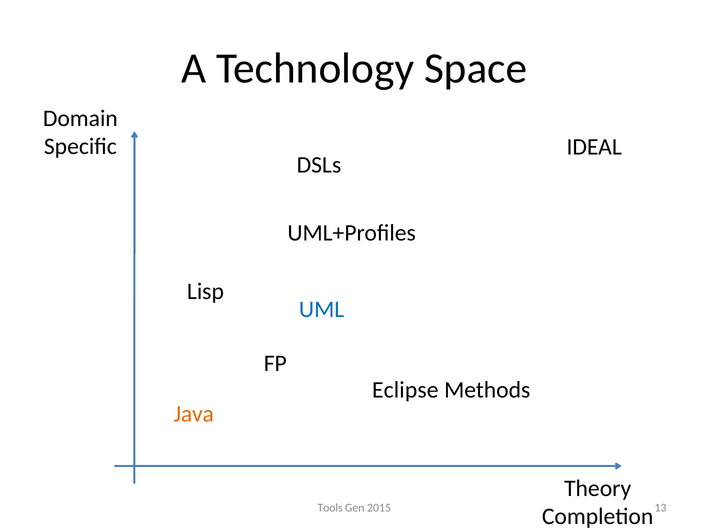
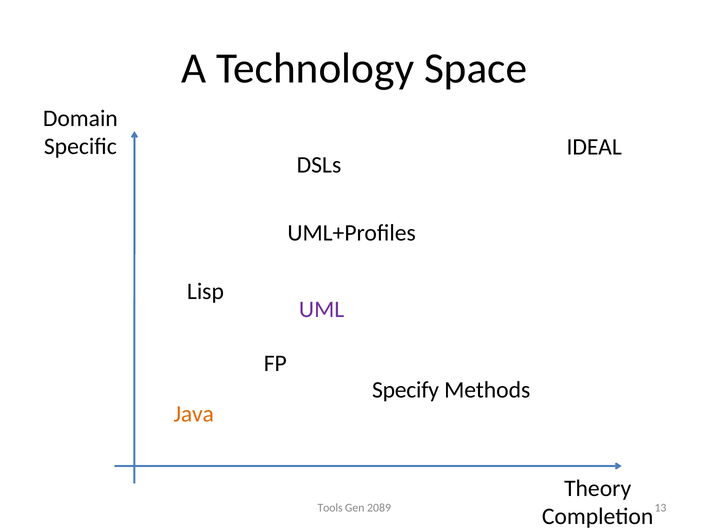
UML colour: blue -> purple
Eclipse: Eclipse -> Specify
2015: 2015 -> 2089
